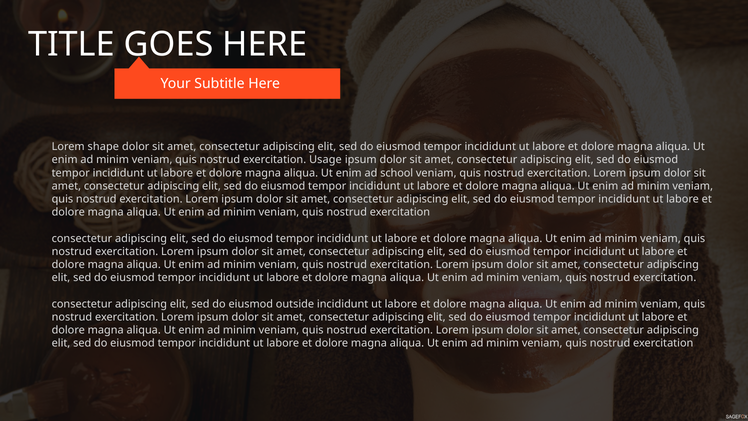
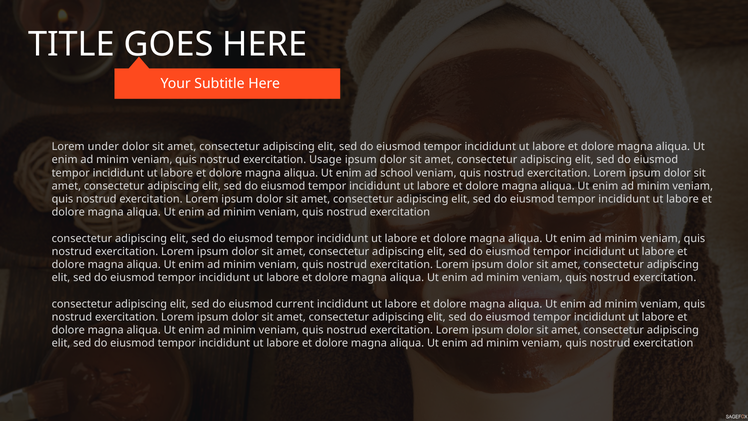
shape: shape -> under
outside: outside -> current
